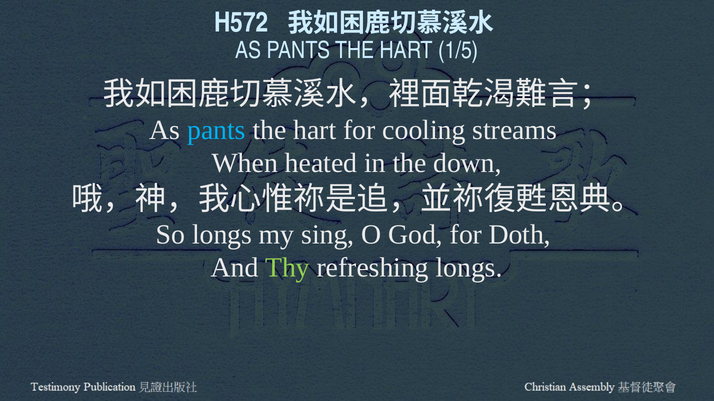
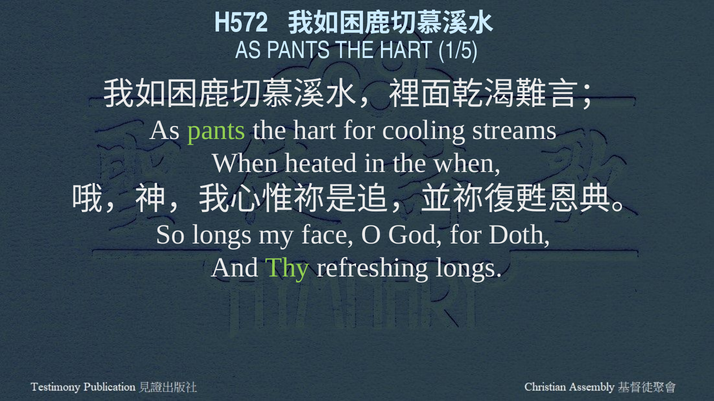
pants at (216, 130) colour: light blue -> light green
the down: down -> when
sing: sing -> face
